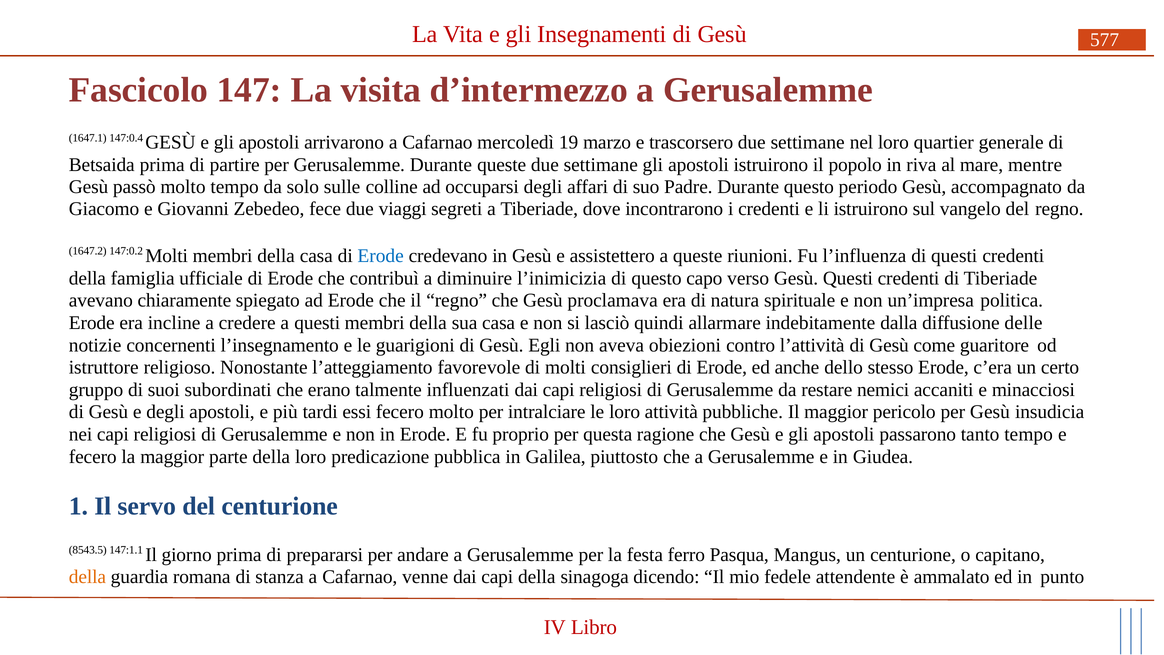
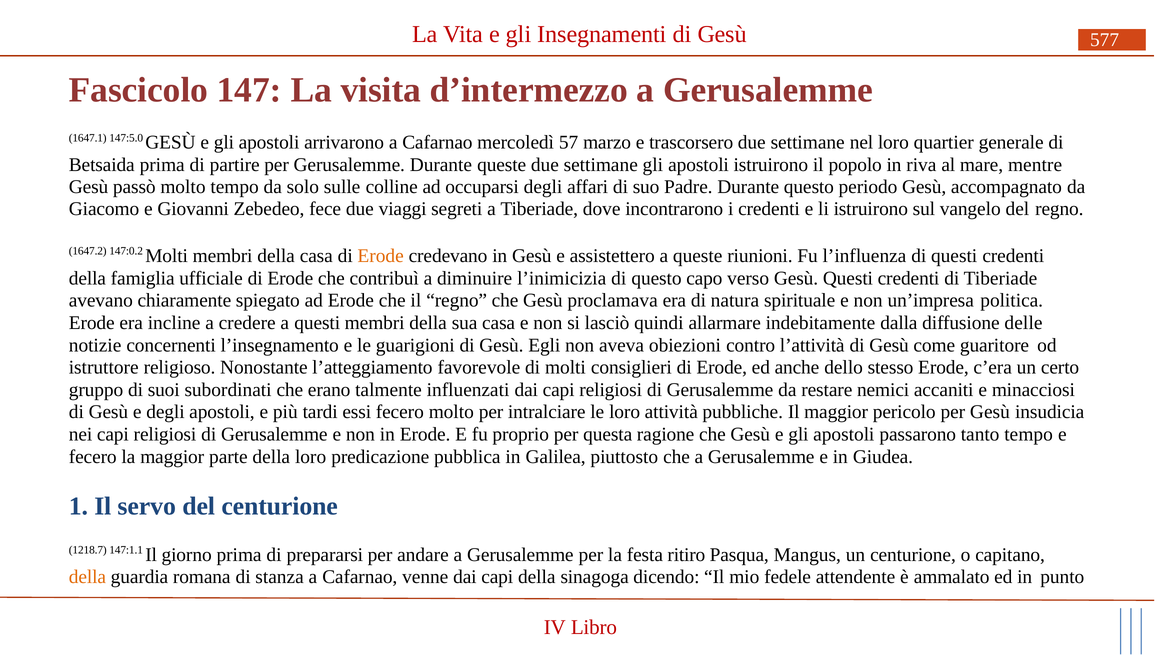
147:0.4: 147:0.4 -> 147:5.0
19: 19 -> 57
Erode at (381, 256) colour: blue -> orange
8543.5: 8543.5 -> 1218.7
ferro: ferro -> ritiro
